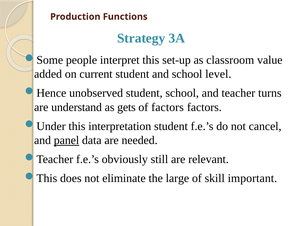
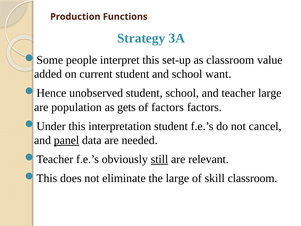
level: level -> want
teacher turns: turns -> large
understand: understand -> population
still underline: none -> present
skill important: important -> classroom
